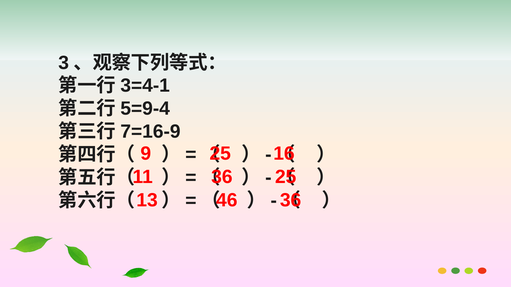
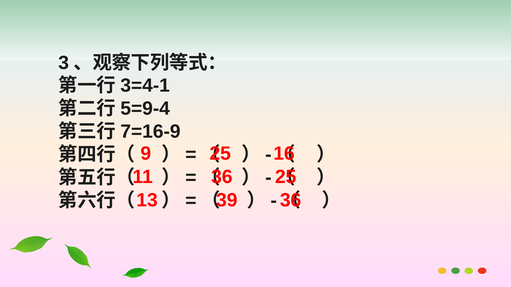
46: 46 -> 39
